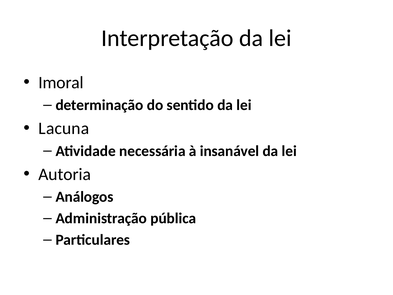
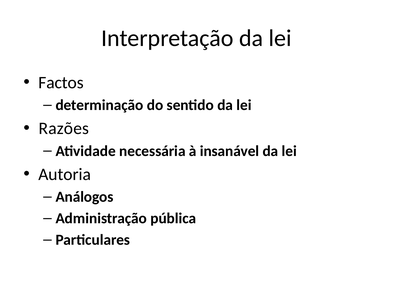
Imoral: Imoral -> Factos
Lacuna: Lacuna -> Razões
